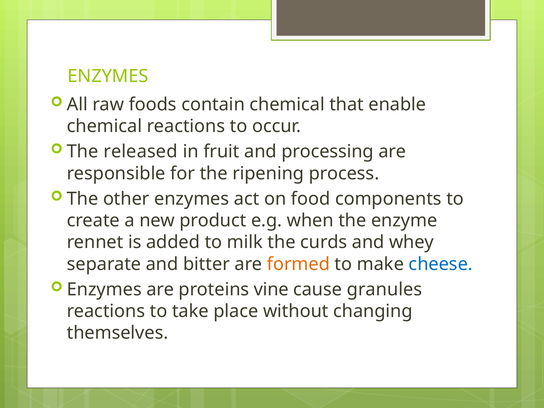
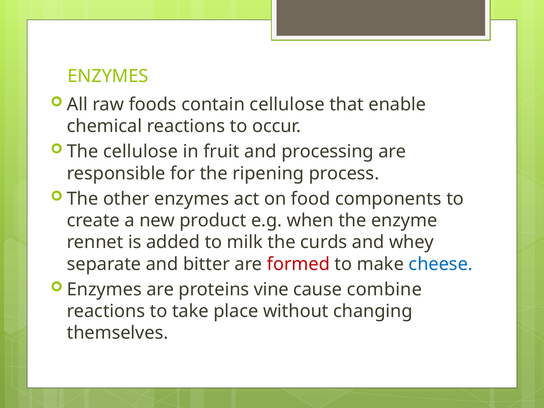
contain chemical: chemical -> cellulose
The released: released -> cellulose
formed colour: orange -> red
granules: granules -> combine
